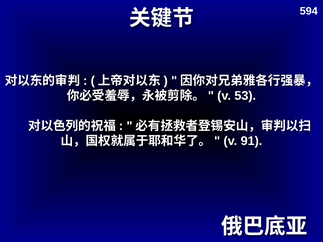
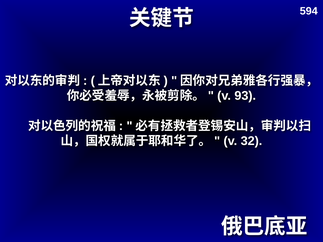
53: 53 -> 93
91: 91 -> 32
